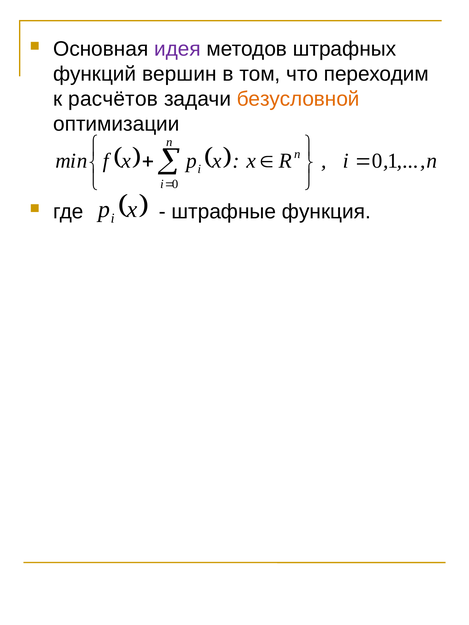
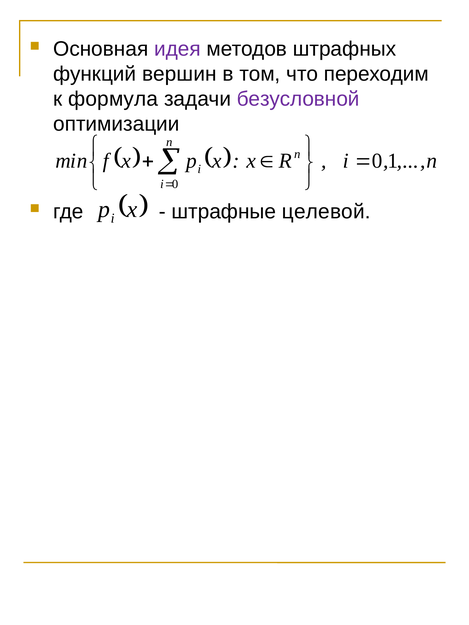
расчётов: расчётов -> формула
безусловной colour: orange -> purple
функция: функция -> целевой
